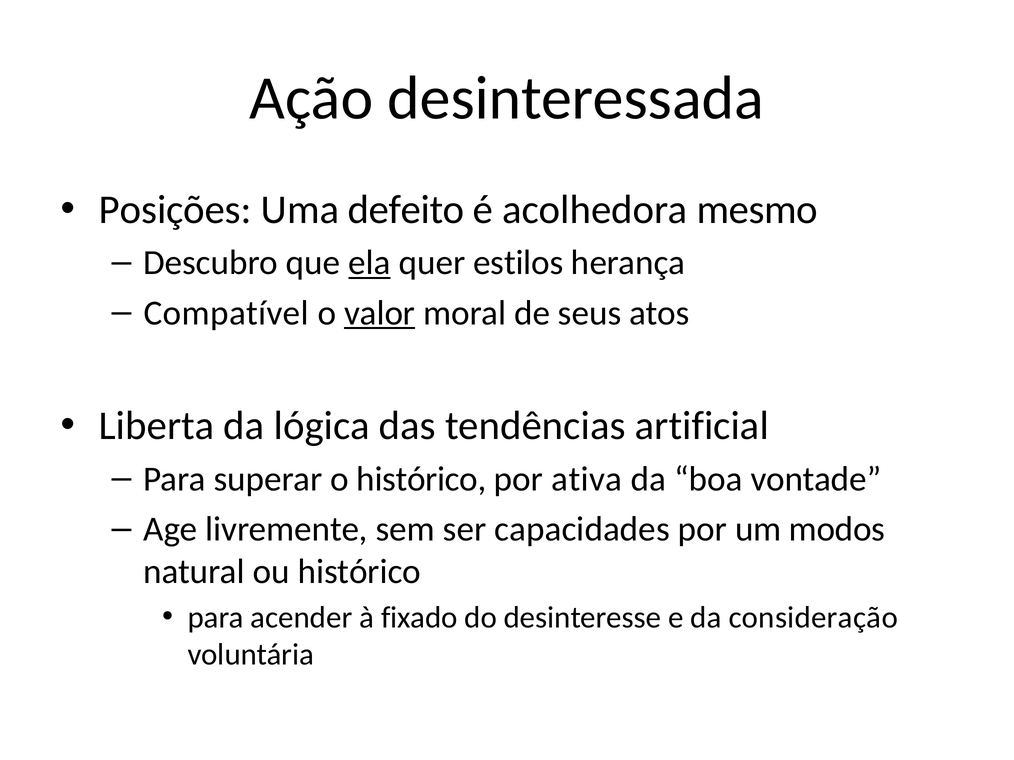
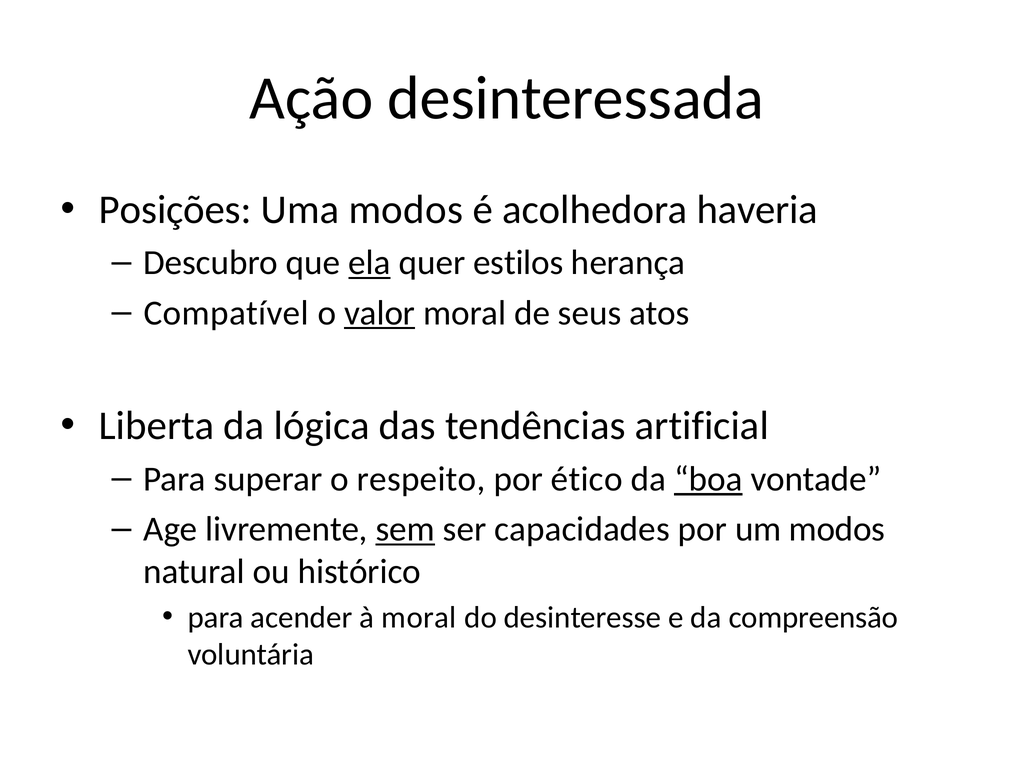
Uma defeito: defeito -> modos
mesmo: mesmo -> haveria
o histórico: histórico -> respeito
ativa: ativa -> ético
boa underline: none -> present
sem underline: none -> present
à fixado: fixado -> moral
consideração: consideração -> compreensão
